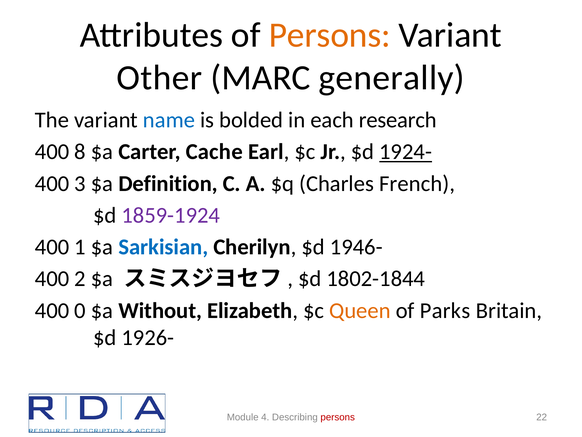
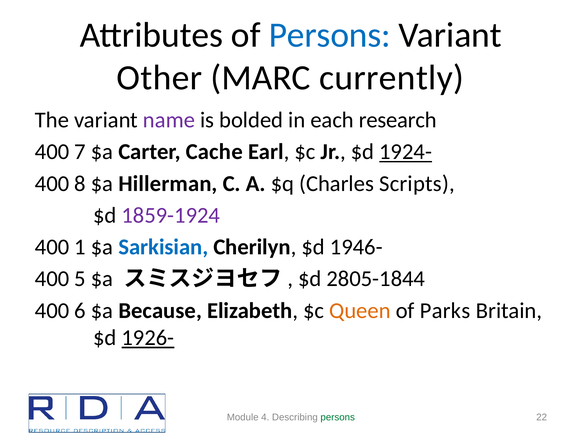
Persons at (330, 35) colour: orange -> blue
generally: generally -> currently
name colour: blue -> purple
8: 8 -> 7
3: 3 -> 8
Definition: Definition -> Hillerman
French: French -> Scripts
2: 2 -> 5
1802-1844: 1802-1844 -> 2805-1844
0: 0 -> 6
Without: Without -> Because
1926- underline: none -> present
persons at (338, 417) colour: red -> green
